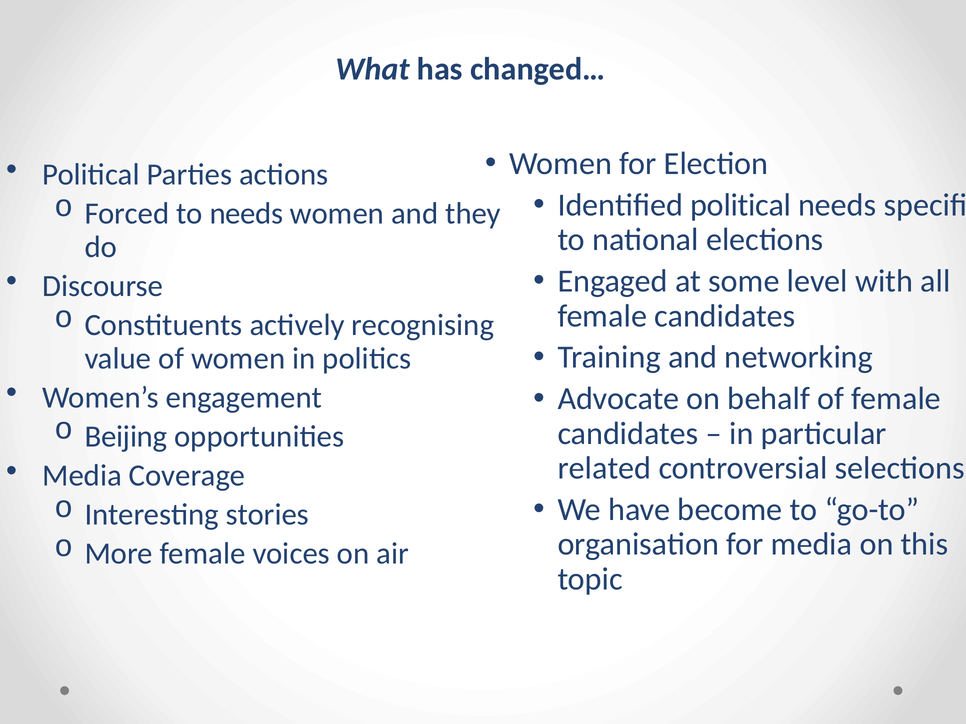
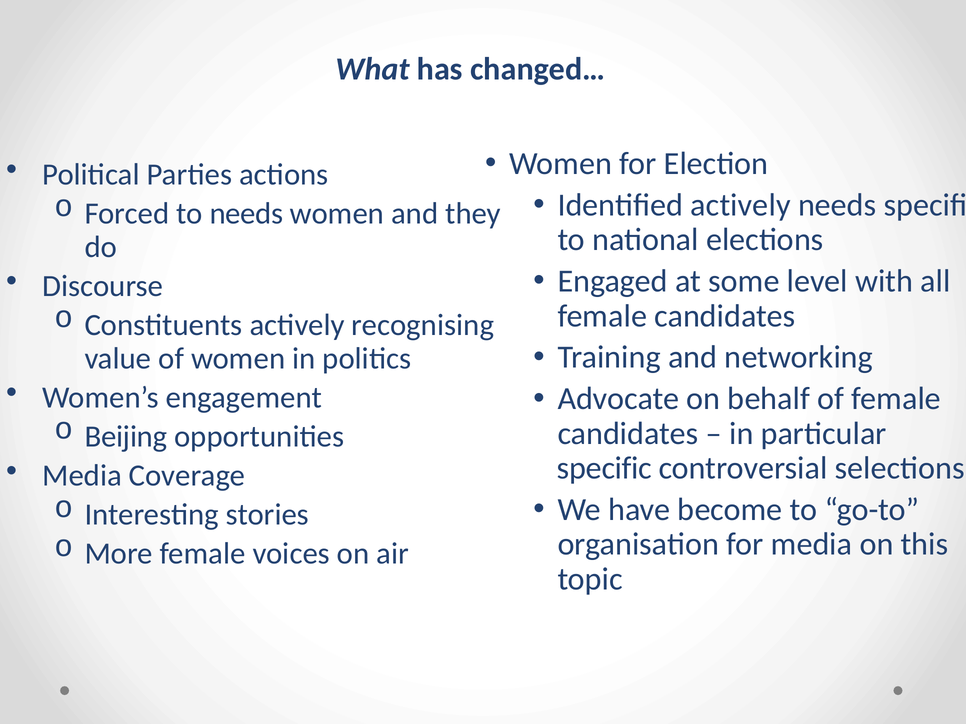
Identified political: political -> actively
related at (604, 469): related -> specific
